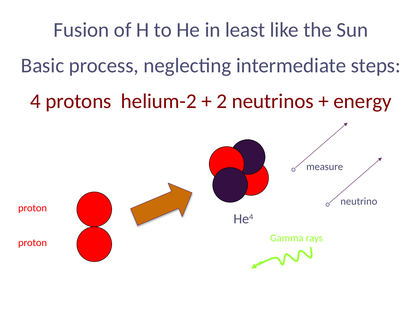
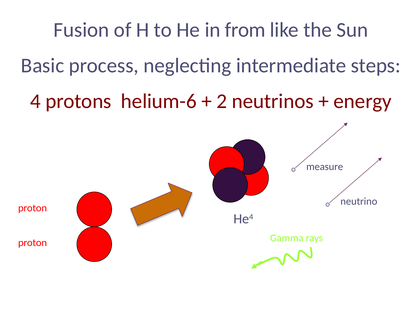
least: least -> from
helium-2: helium-2 -> helium-6
